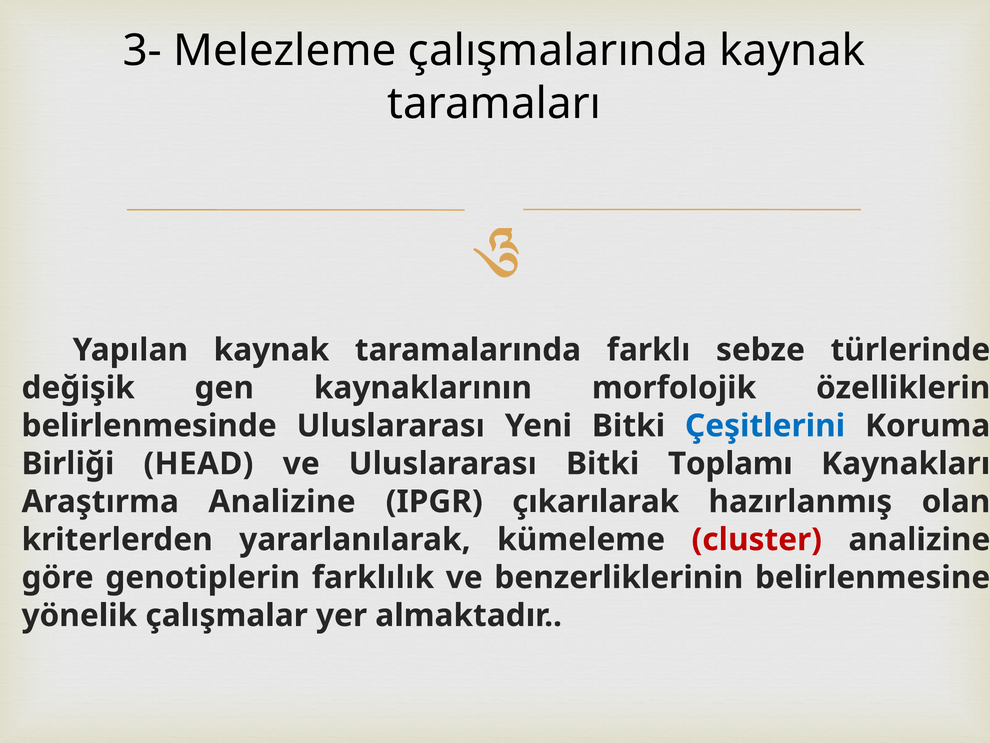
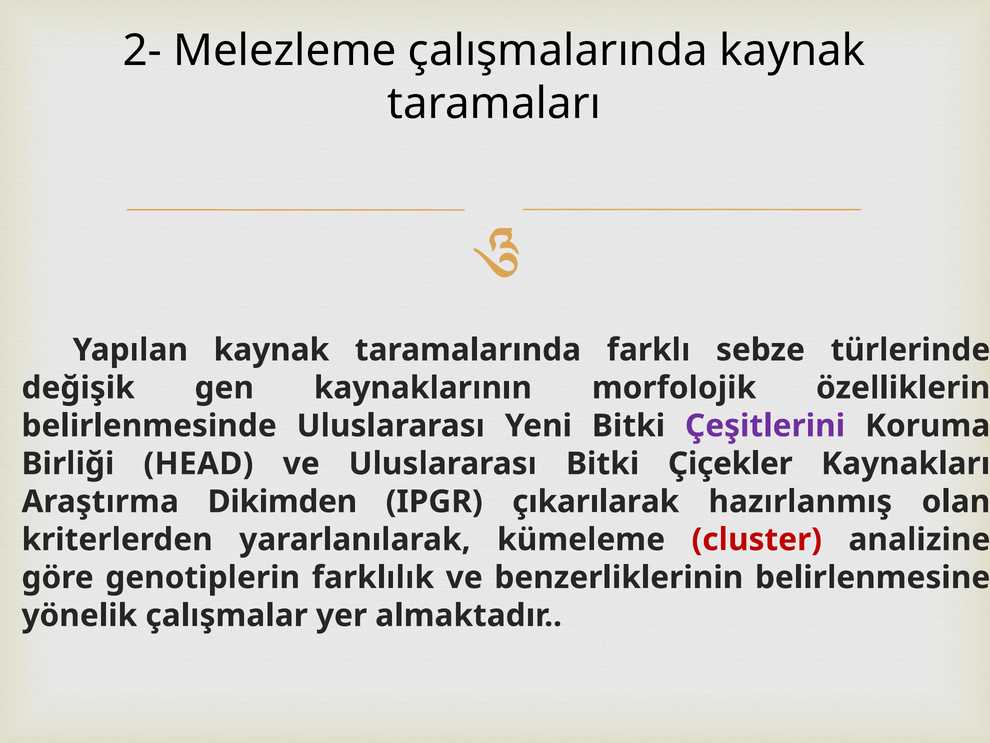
3-: 3- -> 2-
Çeşitlerini colour: blue -> purple
Toplamı: Toplamı -> Çiçekler
Araştırma Analizine: Analizine -> Dikimden
